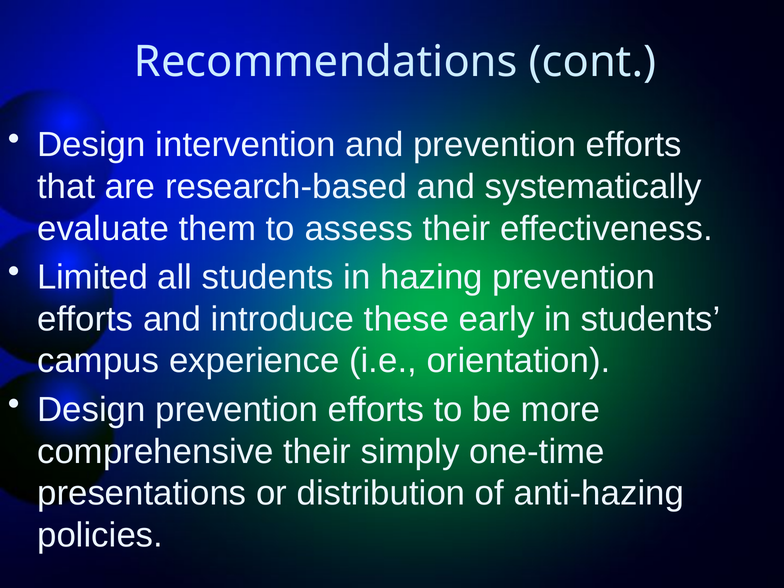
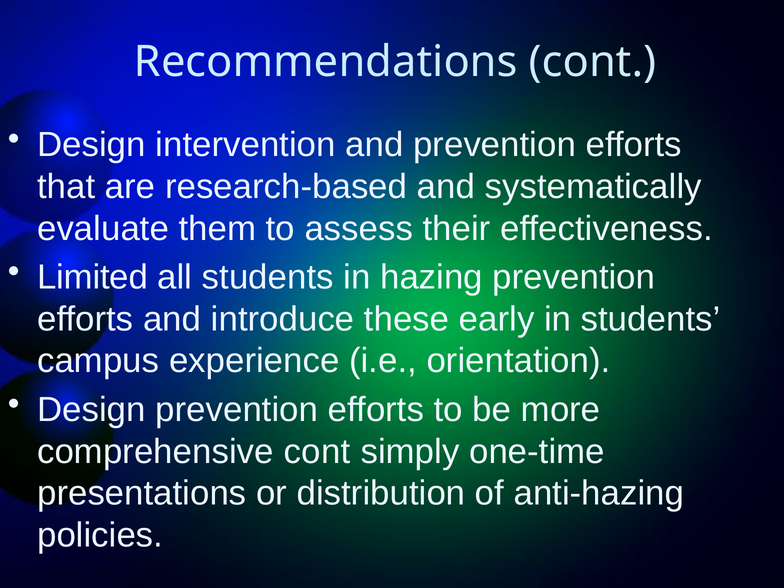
comprehensive their: their -> cont
